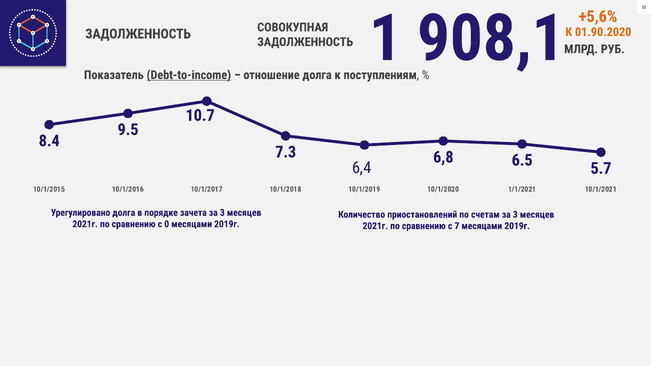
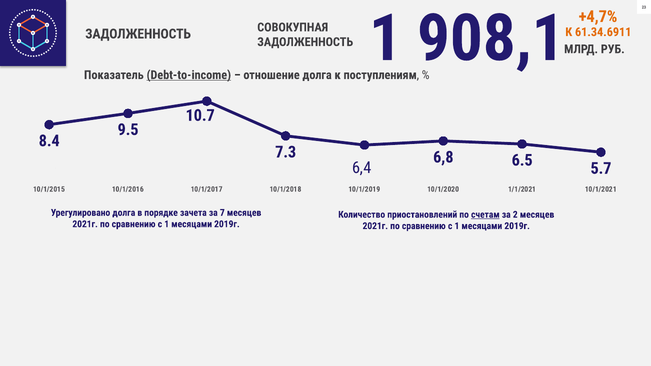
+5,6%: +5,6% -> +4,7%
01.90.2020: 01.90.2020 -> 61.34.6911
зачета за 3: 3 -> 7
счетам underline: none -> present
3 at (515, 215): 3 -> 2
0 at (167, 224): 0 -> 1
7 at (457, 226): 7 -> 1
